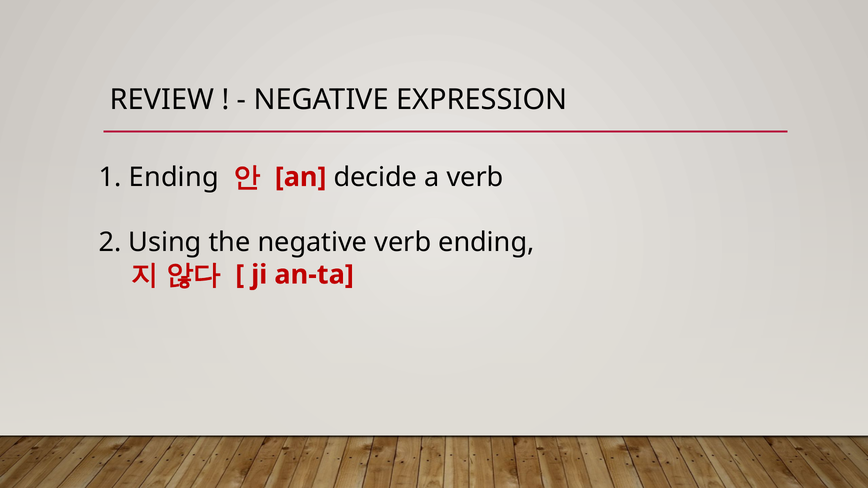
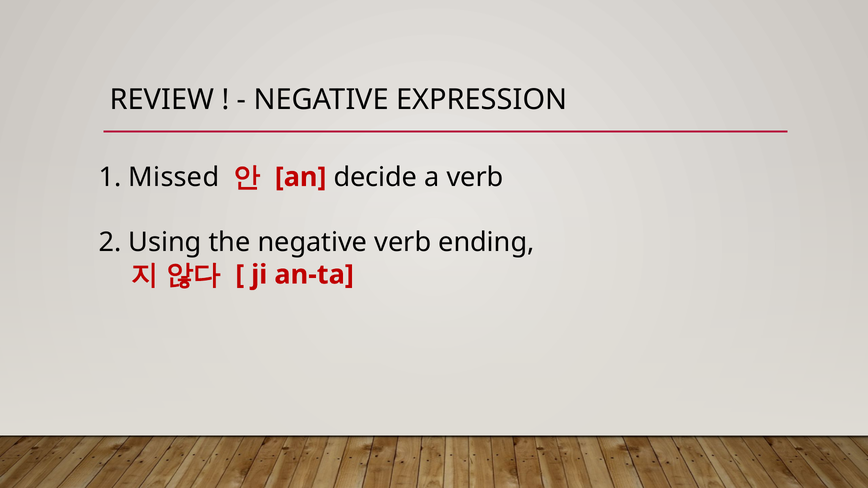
1 Ending: Ending -> Missed
